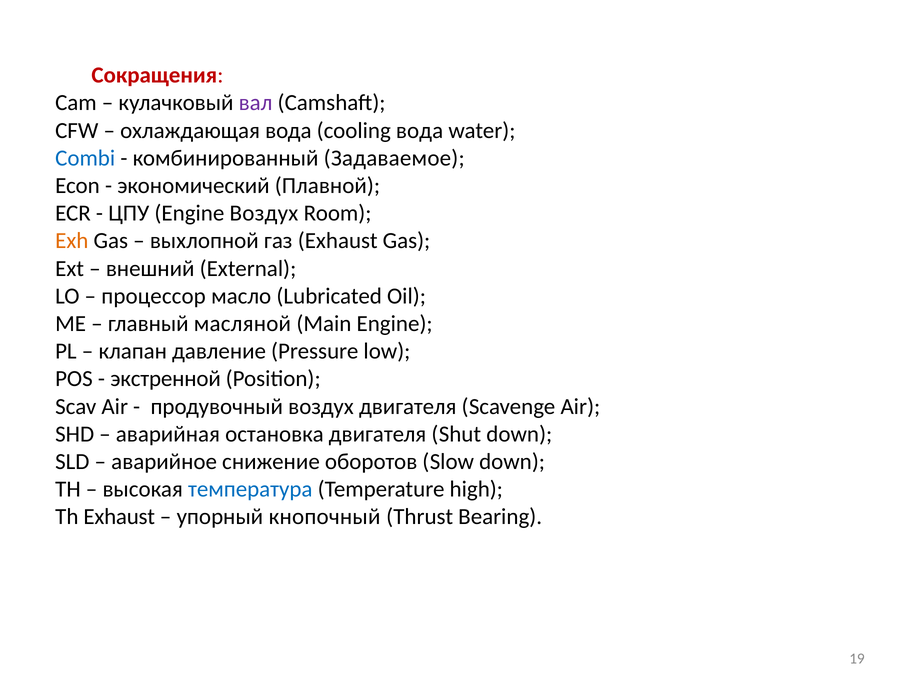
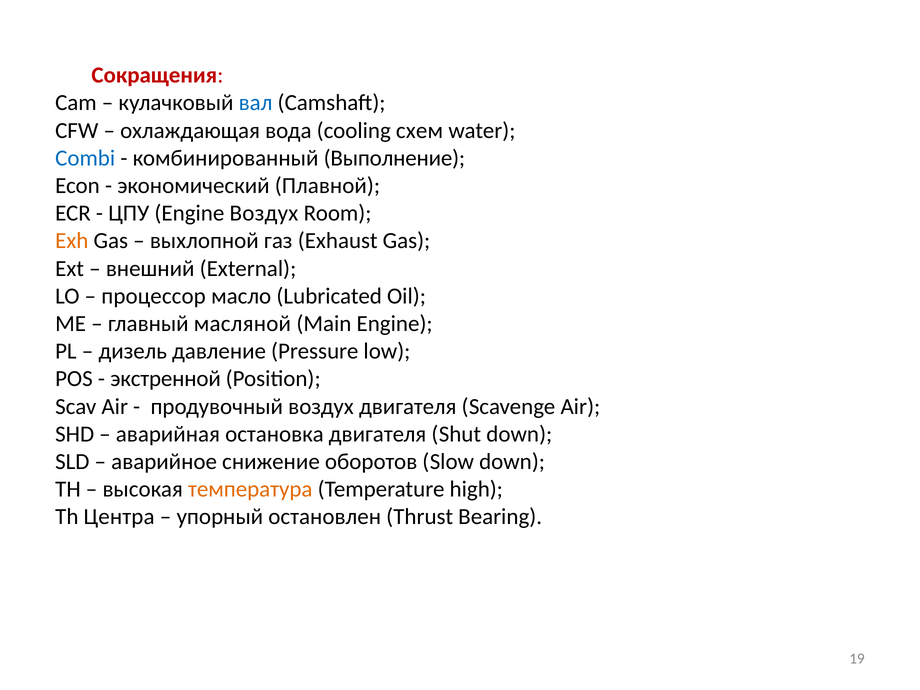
вал colour: purple -> blue
cooling вода: вода -> схем
Задаваемое: Задаваемое -> Выполнение
клапан: клапан -> дизель
температура colour: blue -> orange
Th Exhaust: Exhaust -> Центра
кнопочный: кнопочный -> остановлен
